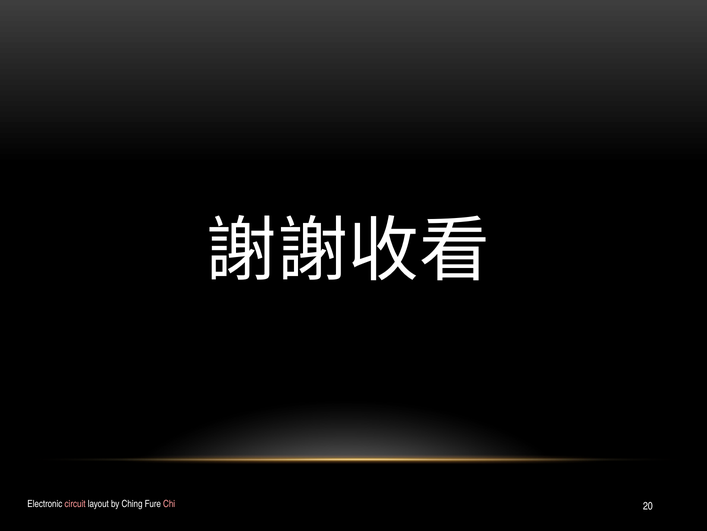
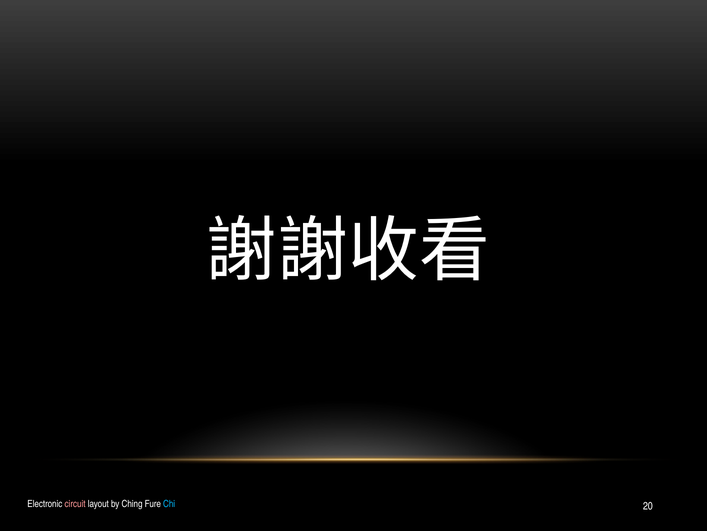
Chi colour: pink -> light blue
